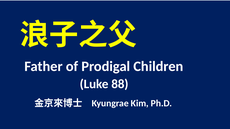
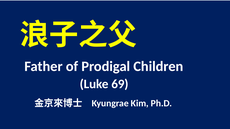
88: 88 -> 69
